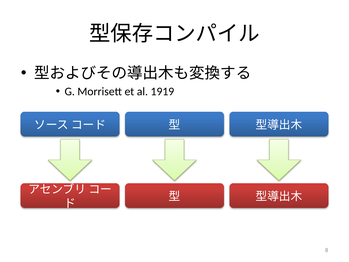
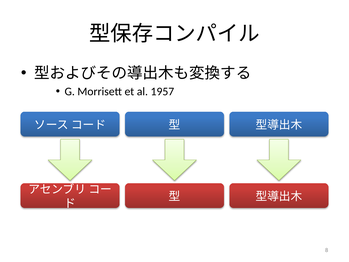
1919: 1919 -> 1957
